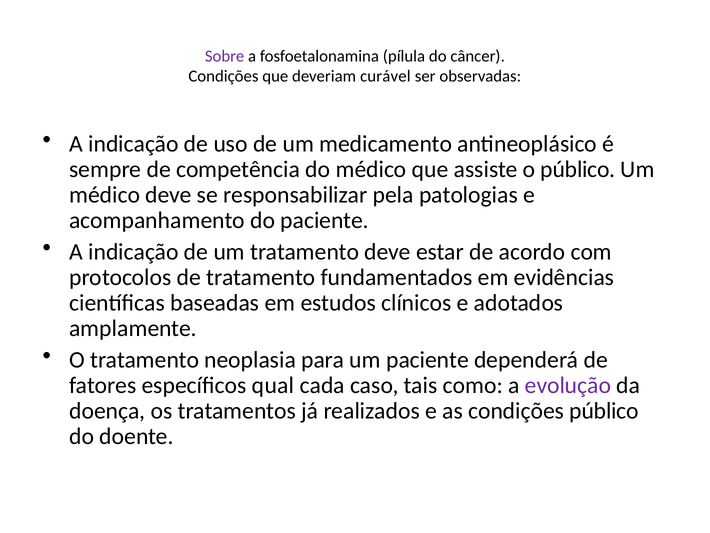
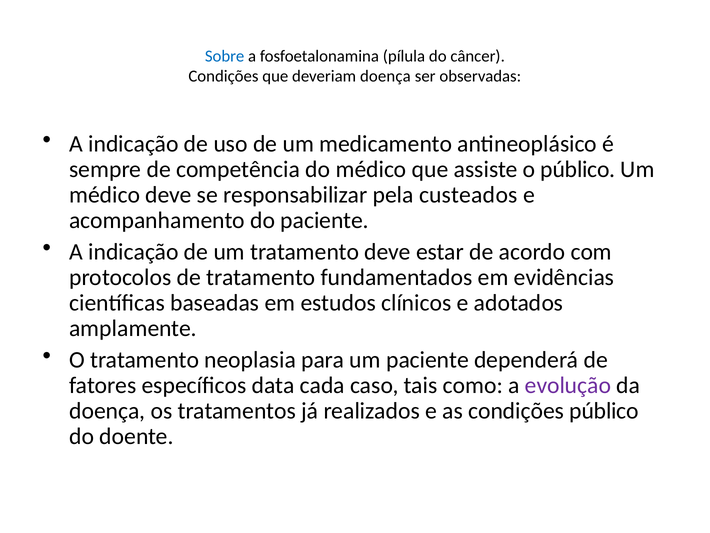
Sobre colour: purple -> blue
deveriam curável: curável -> doença
patologias: patologias -> custeados
qual: qual -> data
